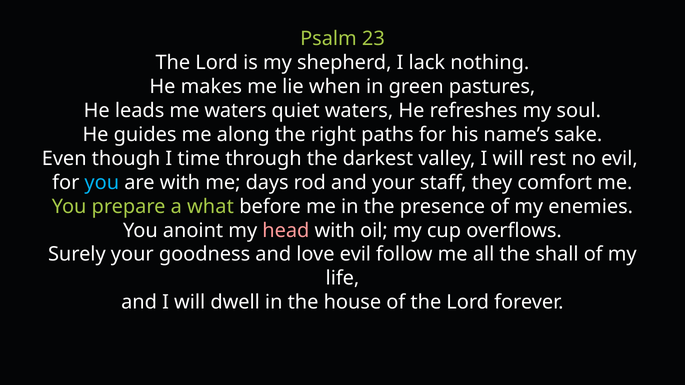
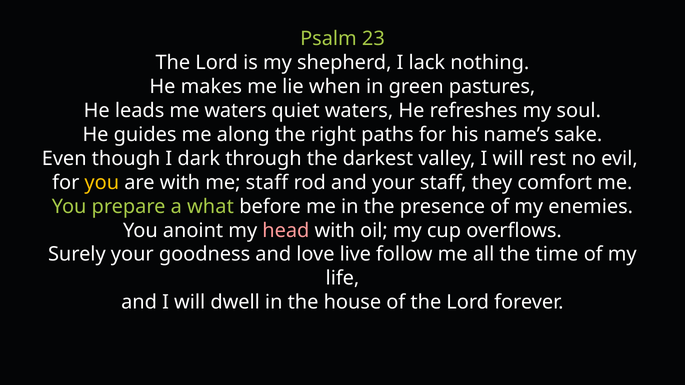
time: time -> dark
you at (102, 183) colour: light blue -> yellow
me days: days -> staff
love evil: evil -> live
shall: shall -> time
